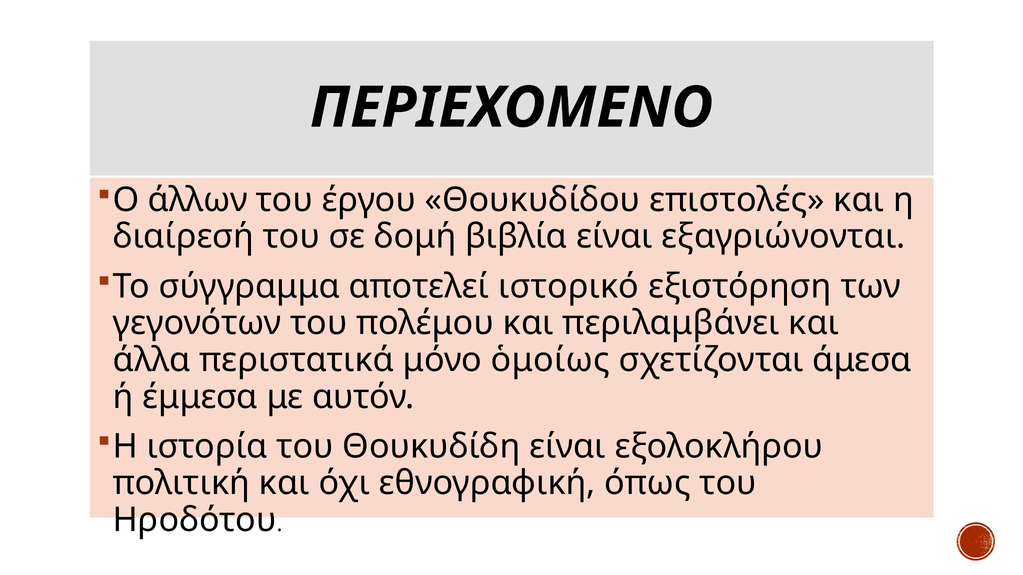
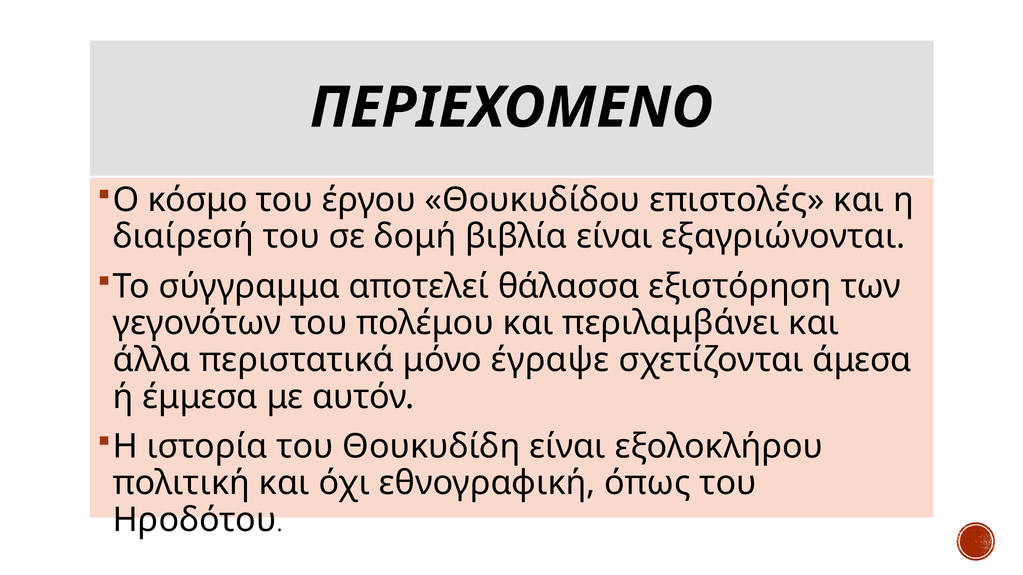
άλλων: άλλων -> κόσμο
ιστορικό: ιστορικό -> θάλασσα
ὁμοίως: ὁμοίως -> έγραψε
